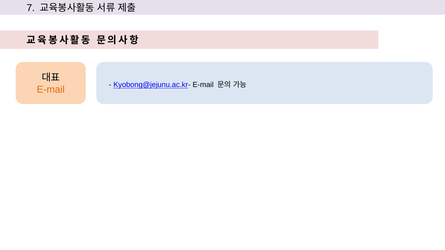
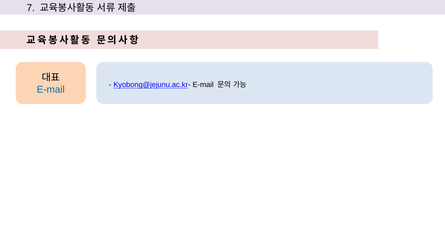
E-mail at (51, 90) colour: orange -> blue
